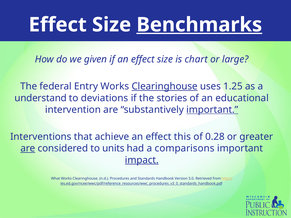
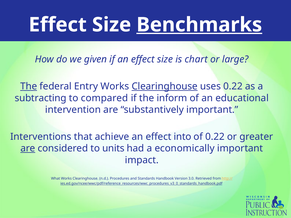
The at (29, 86) underline: none -> present
uses 1.25: 1.25 -> 0.22
understand: understand -> subtracting
deviations: deviations -> compared
stories: stories -> inform
important at (212, 110) underline: present -> none
this: this -> into
of 0.28: 0.28 -> 0.22
comparisons: comparisons -> economically
impact underline: present -> none
